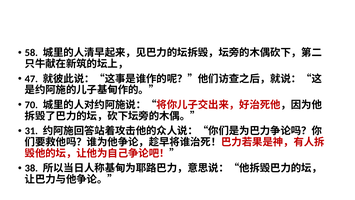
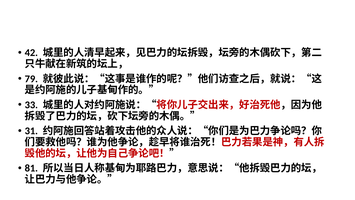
58: 58 -> 42
47: 47 -> 79
70: 70 -> 33
38: 38 -> 81
